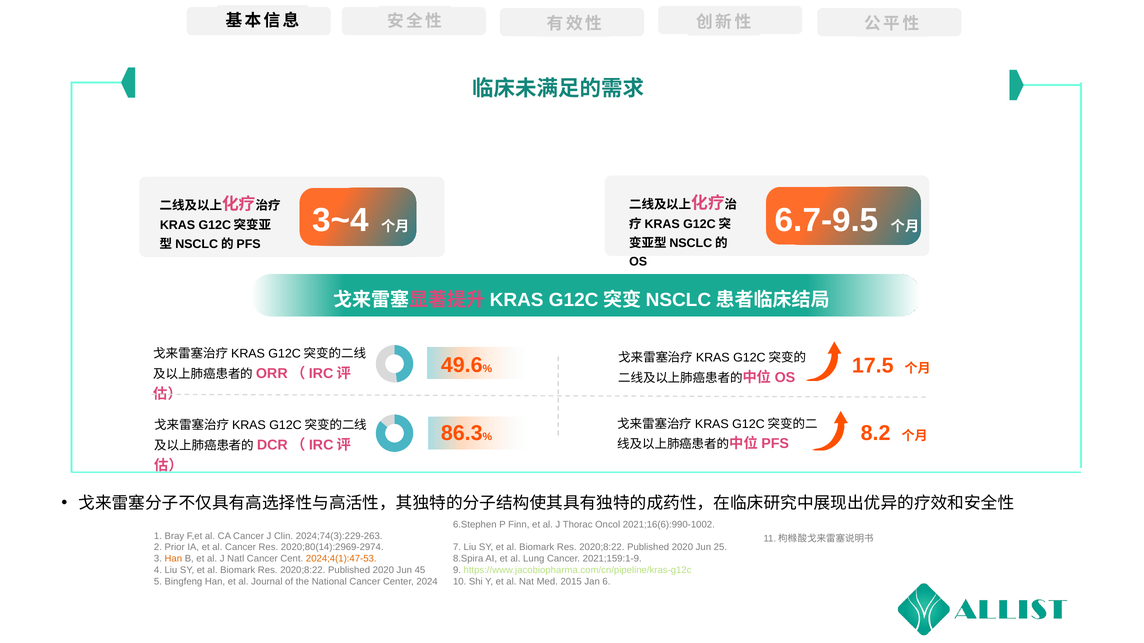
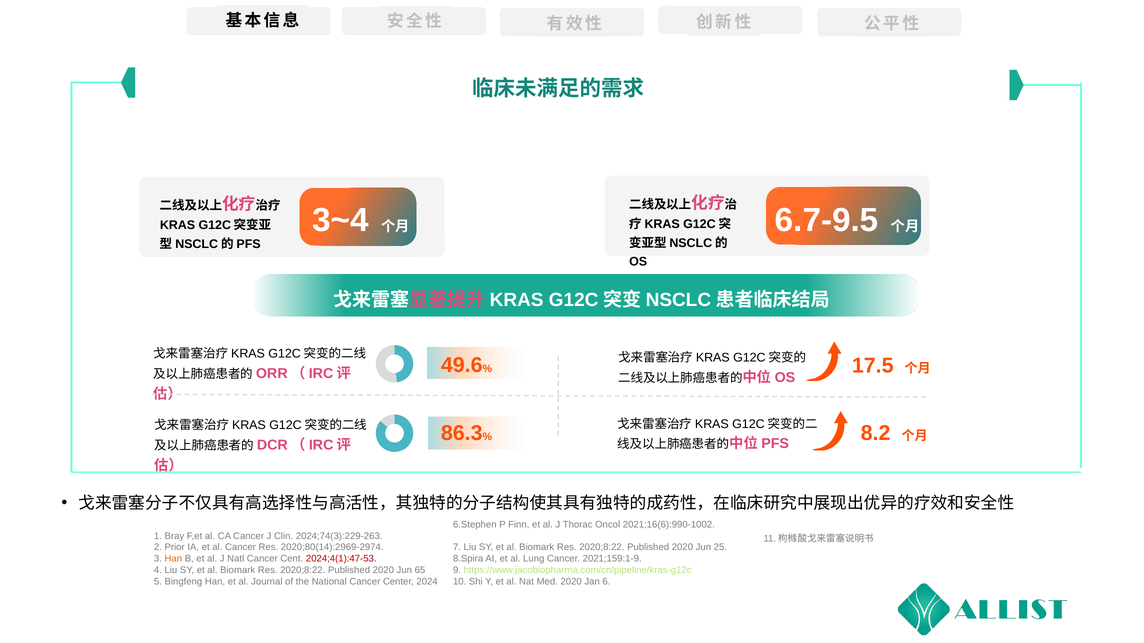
2024;4(1):47-53 colour: orange -> red
45: 45 -> 65
Med 2015: 2015 -> 2020
